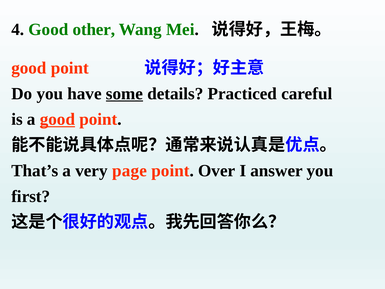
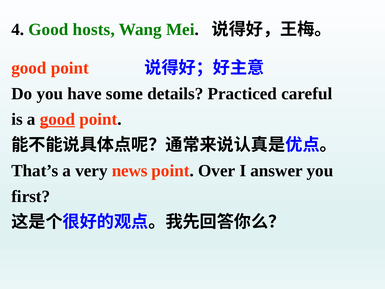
other: other -> hosts
some underline: present -> none
page: page -> news
